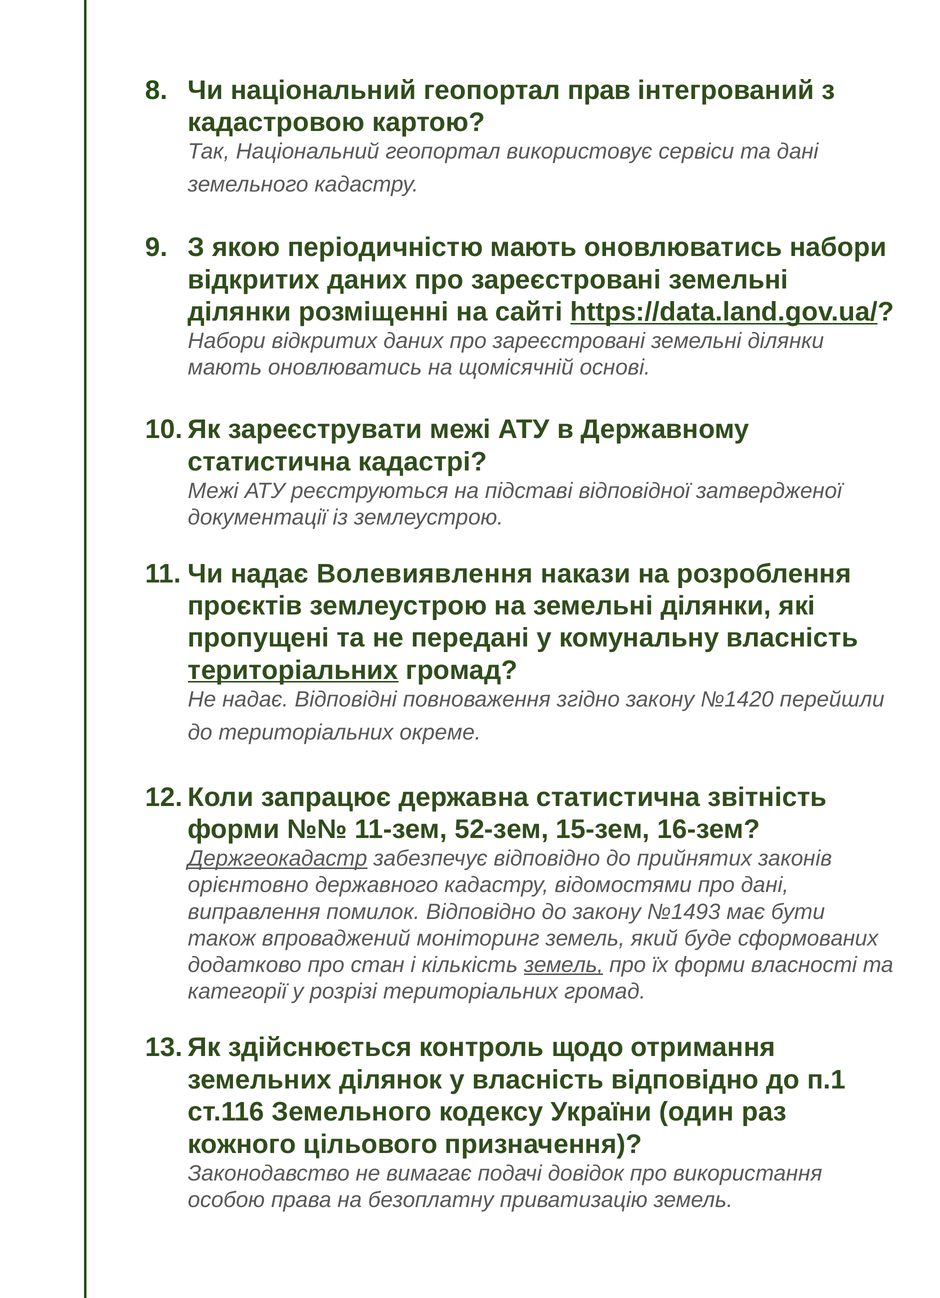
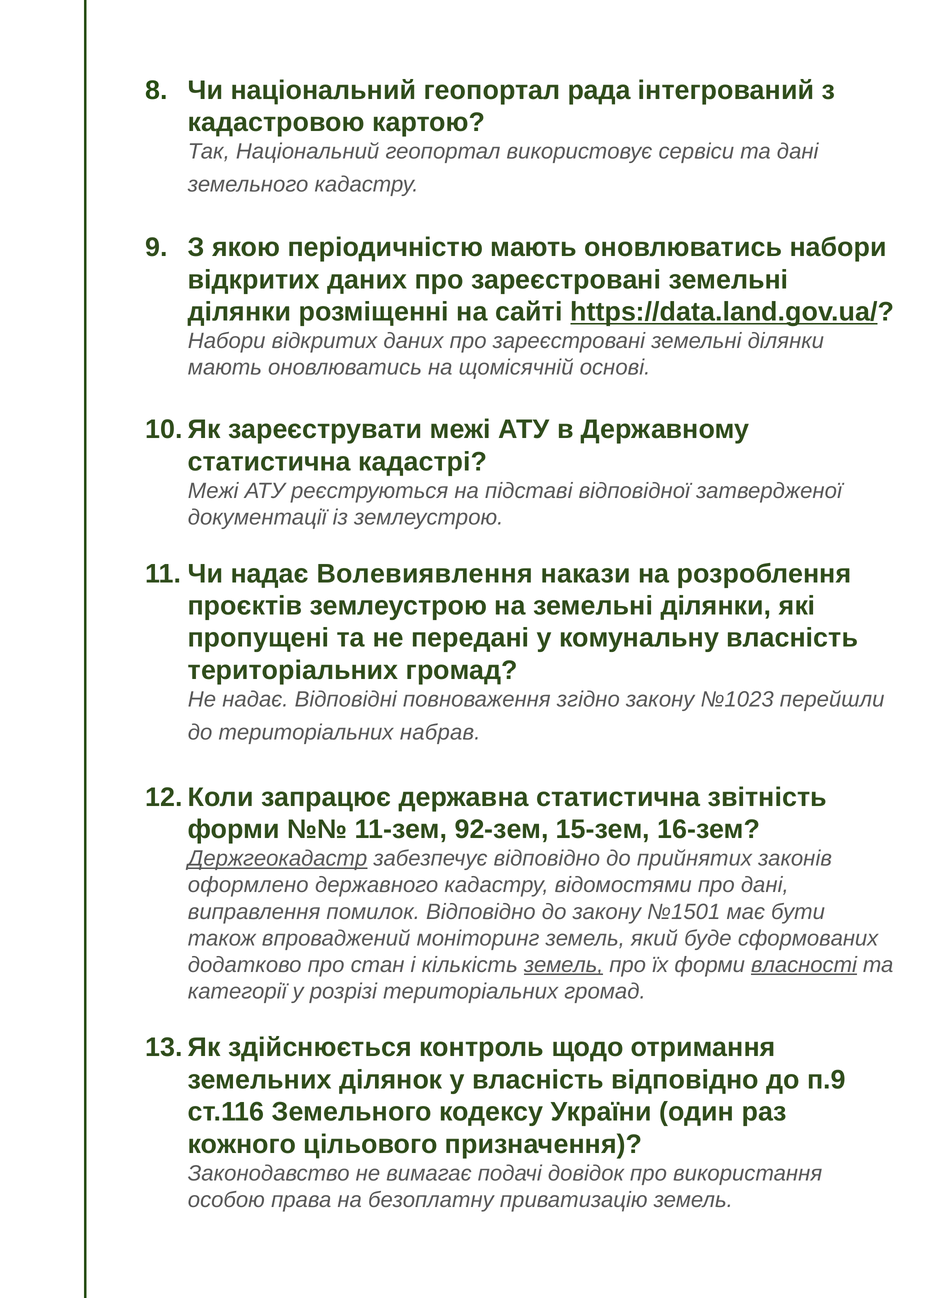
прав: прав -> рада
територіальних at (293, 670) underline: present -> none
№1420: №1420 -> №1023
окреме: окреме -> набрав
52-зем: 52-зем -> 92-зем
орієнтовно: орієнтовно -> оформлено
№1493: №1493 -> №1501
власності underline: none -> present
п.1: п.1 -> п.9
